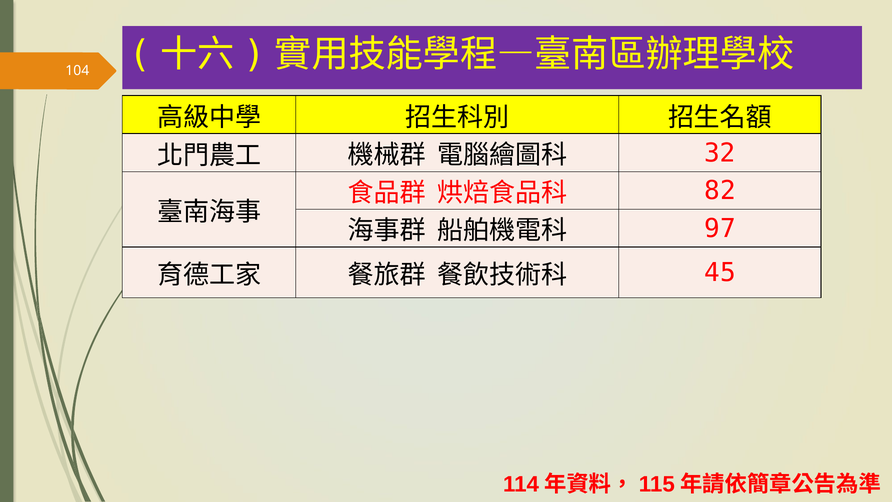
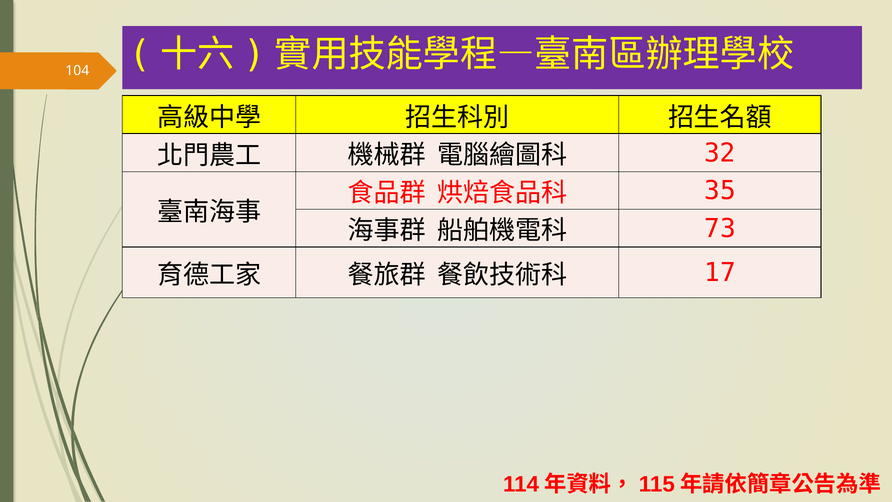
82: 82 -> 35
97: 97 -> 73
45: 45 -> 17
